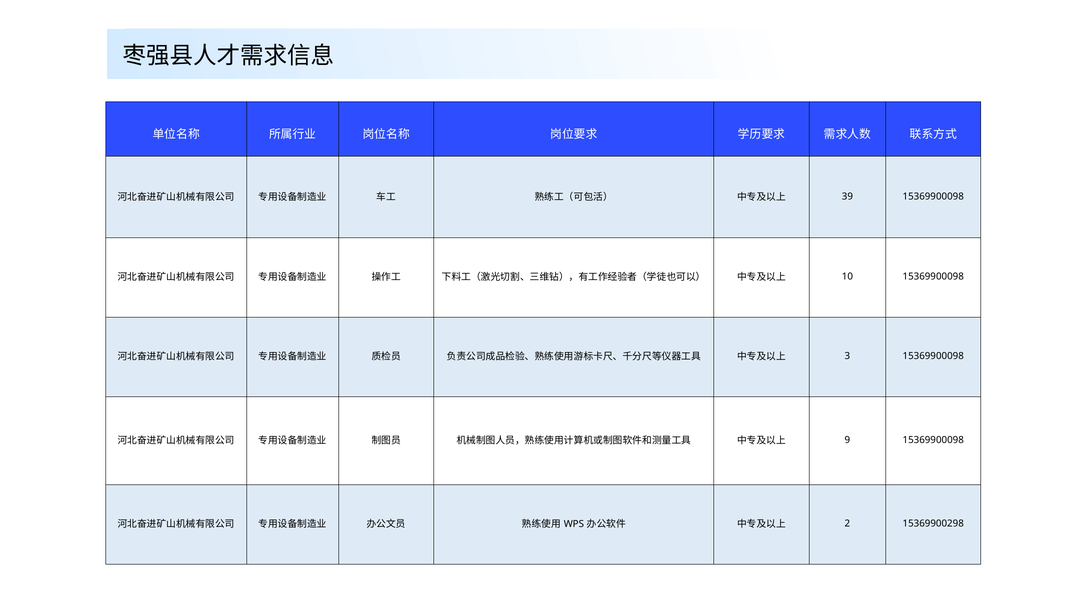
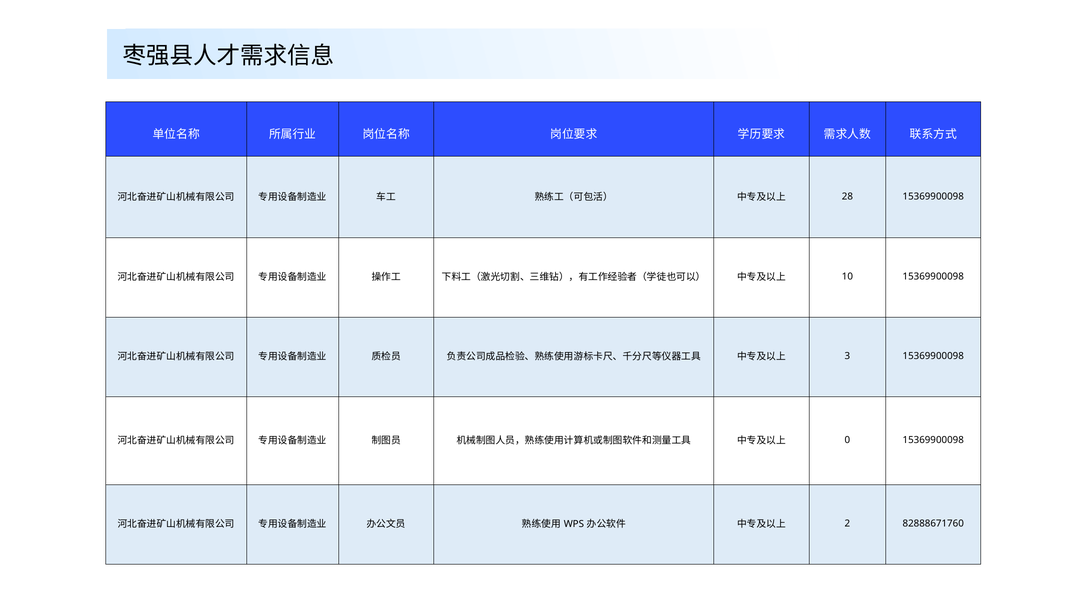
39: 39 -> 28
9: 9 -> 0
15369900298: 15369900298 -> 82888671760
